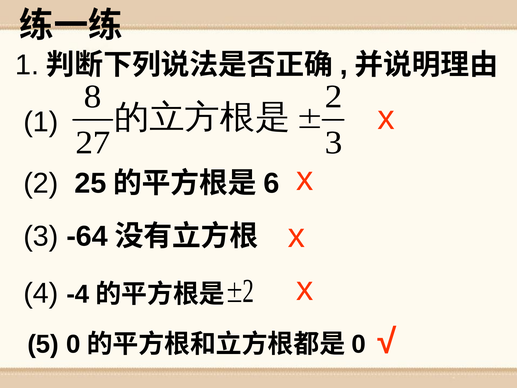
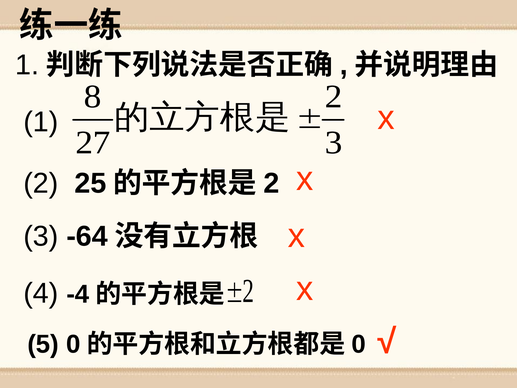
6 at (272, 183): 6 -> 2
